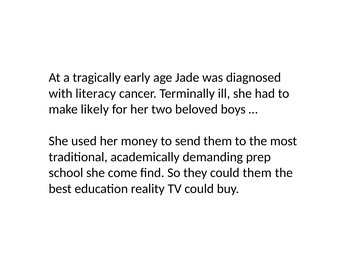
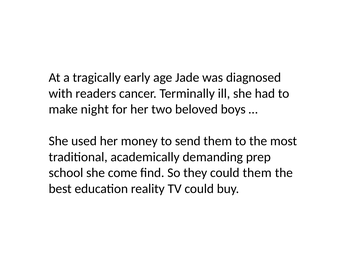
literacy: literacy -> readers
likely: likely -> night
